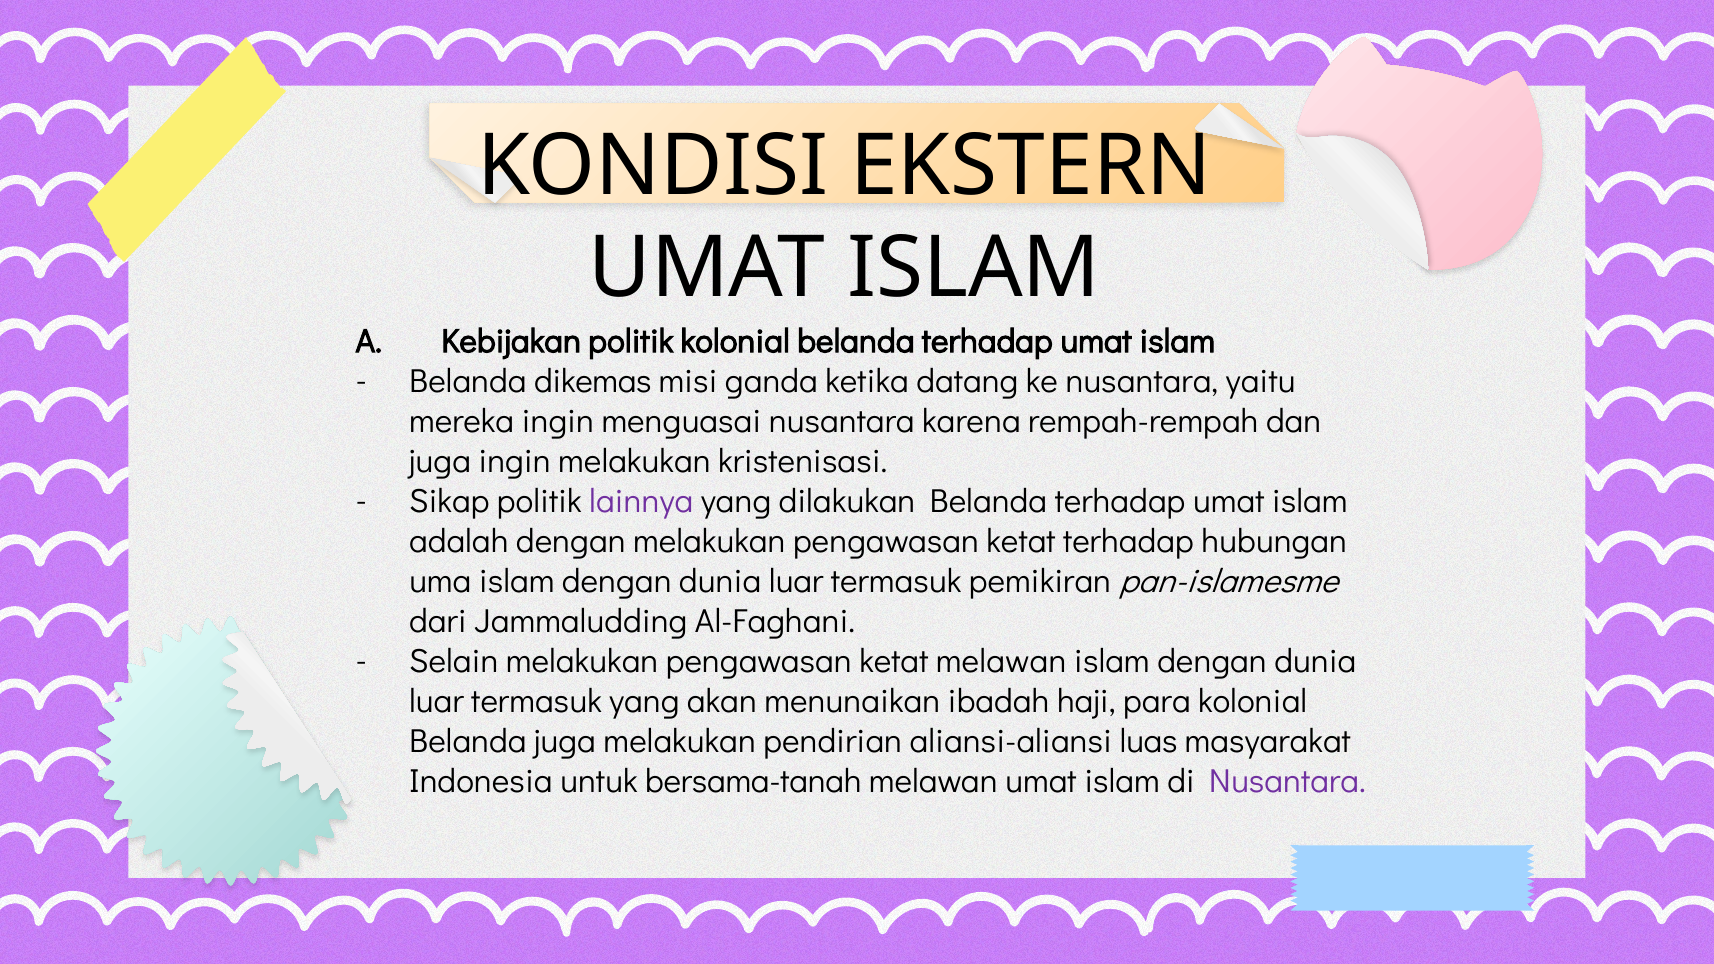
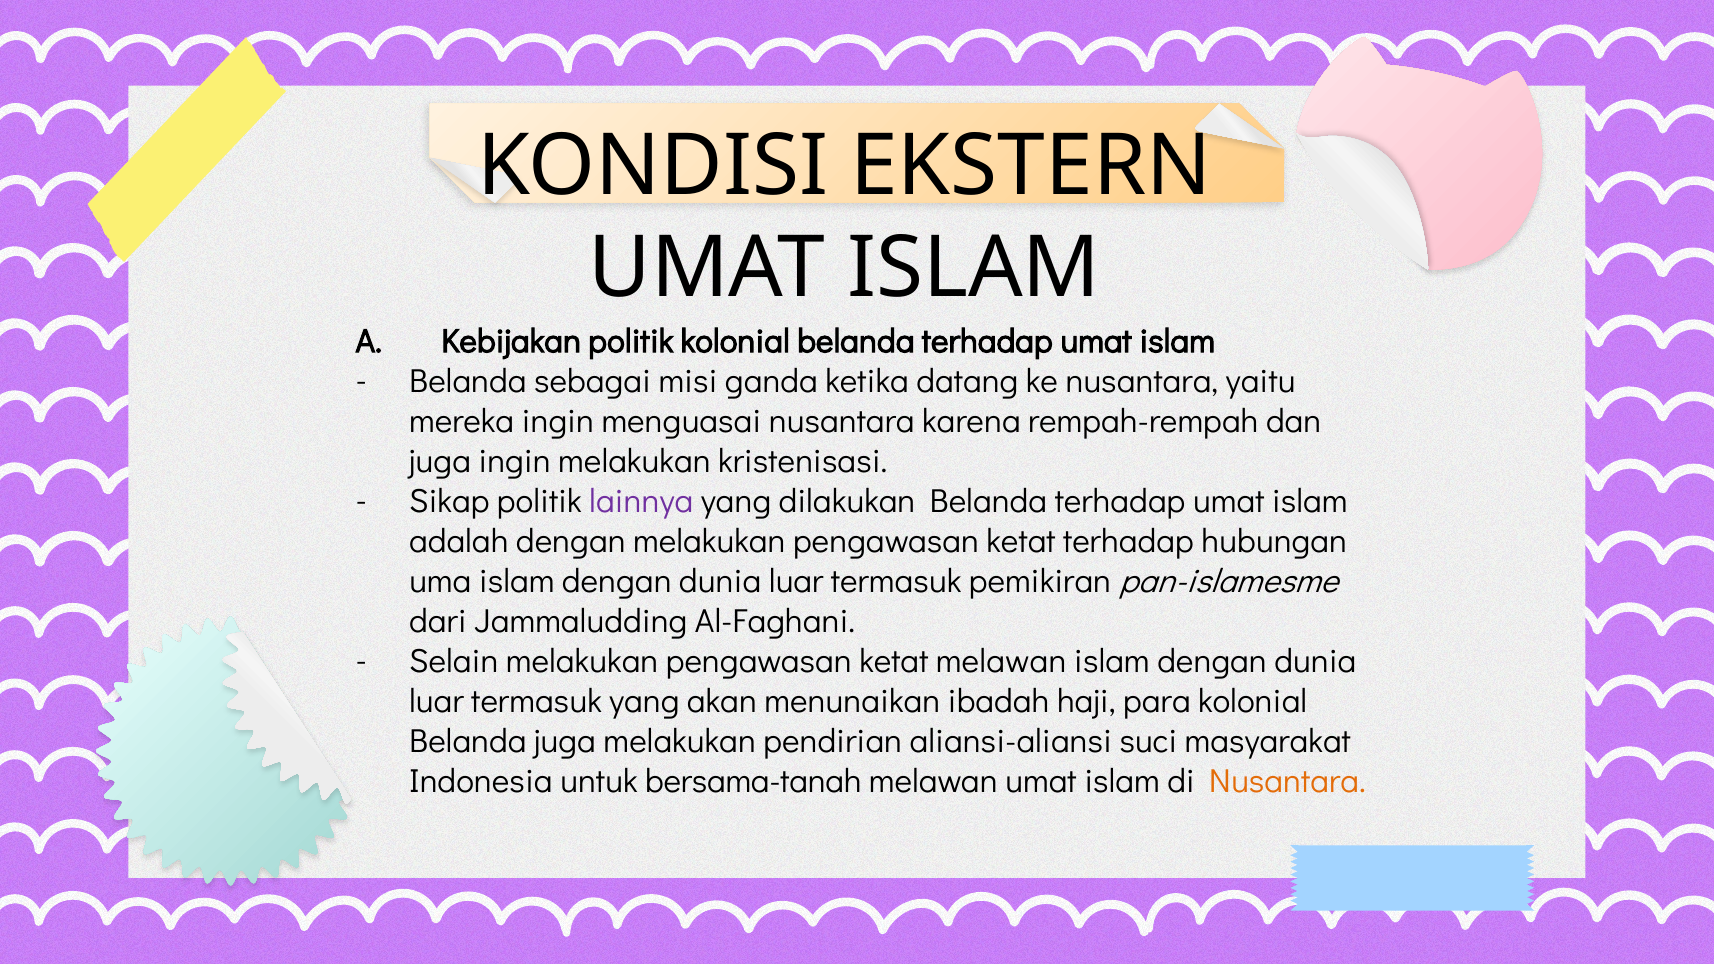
dikemas: dikemas -> sebagai
luas: luas -> suci
Nusantara at (1287, 781) colour: purple -> orange
